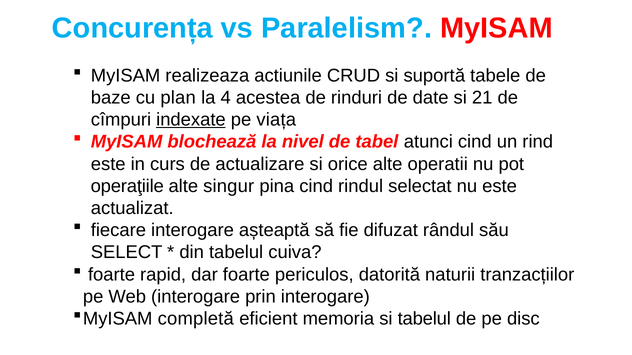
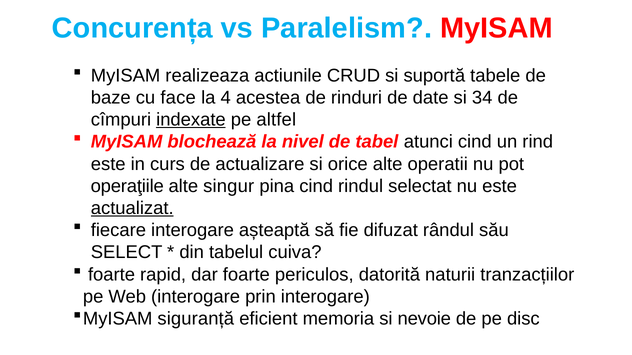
plan: plan -> face
21: 21 -> 34
viața: viața -> altfel
actualizat underline: none -> present
completă: completă -> siguranță
si tabelul: tabelul -> nevoie
